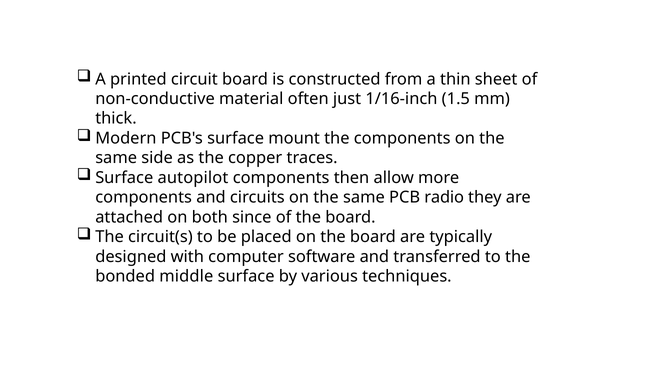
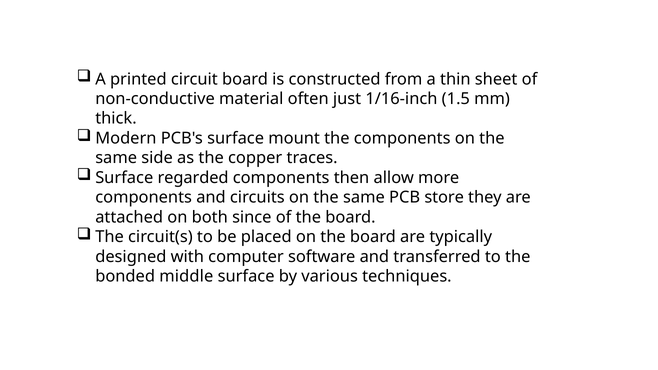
autopilot: autopilot -> regarded
radio: radio -> store
